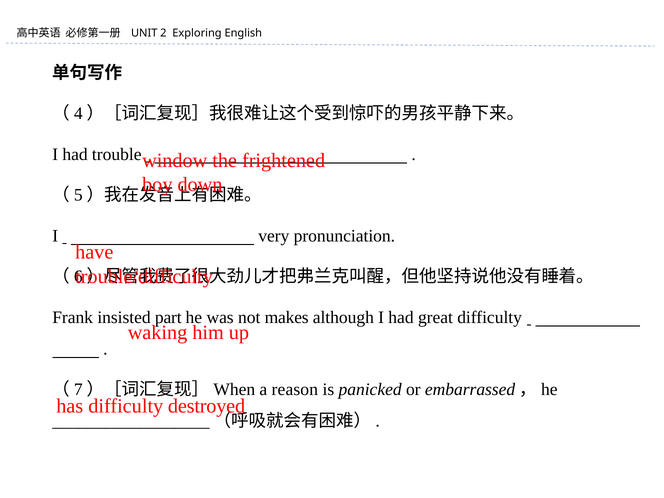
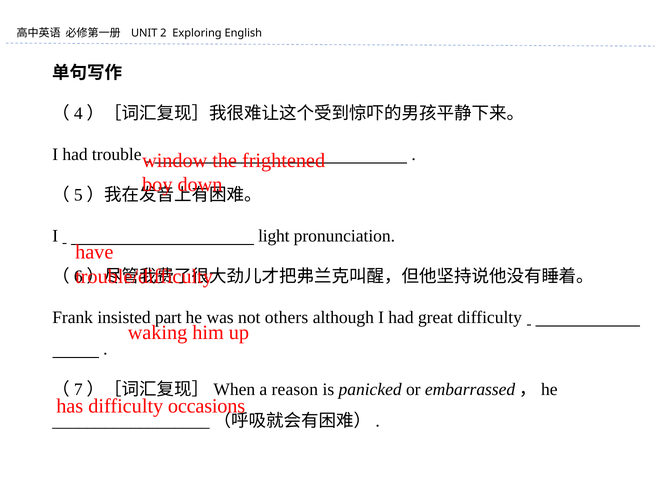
very: very -> light
makes: makes -> others
destroyed: destroyed -> occasions
